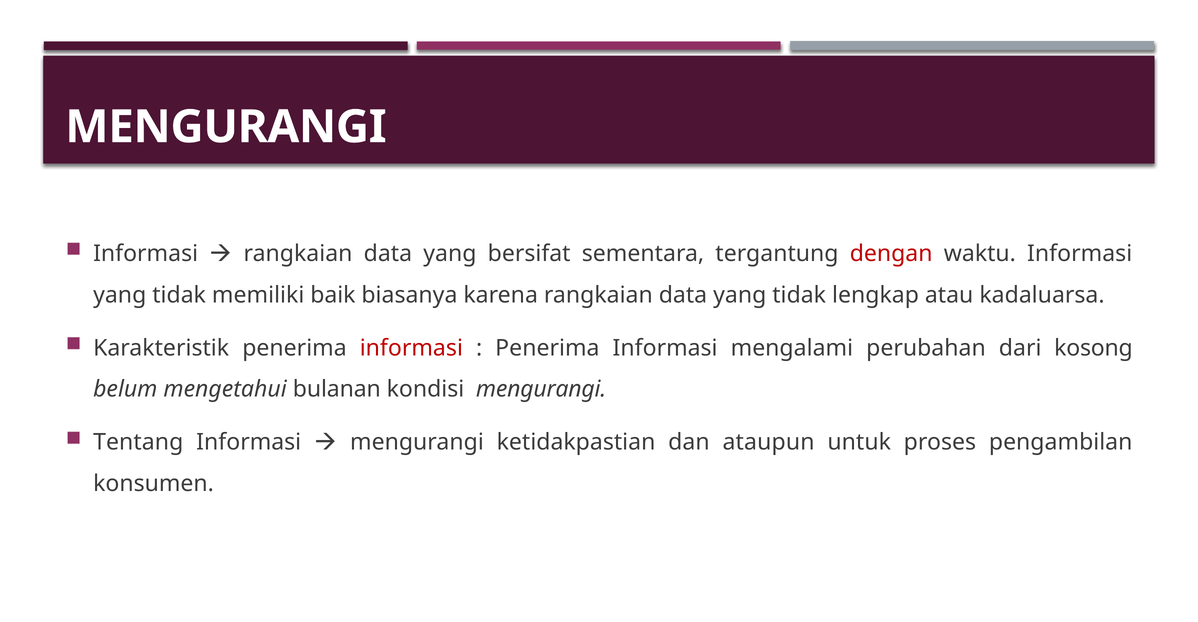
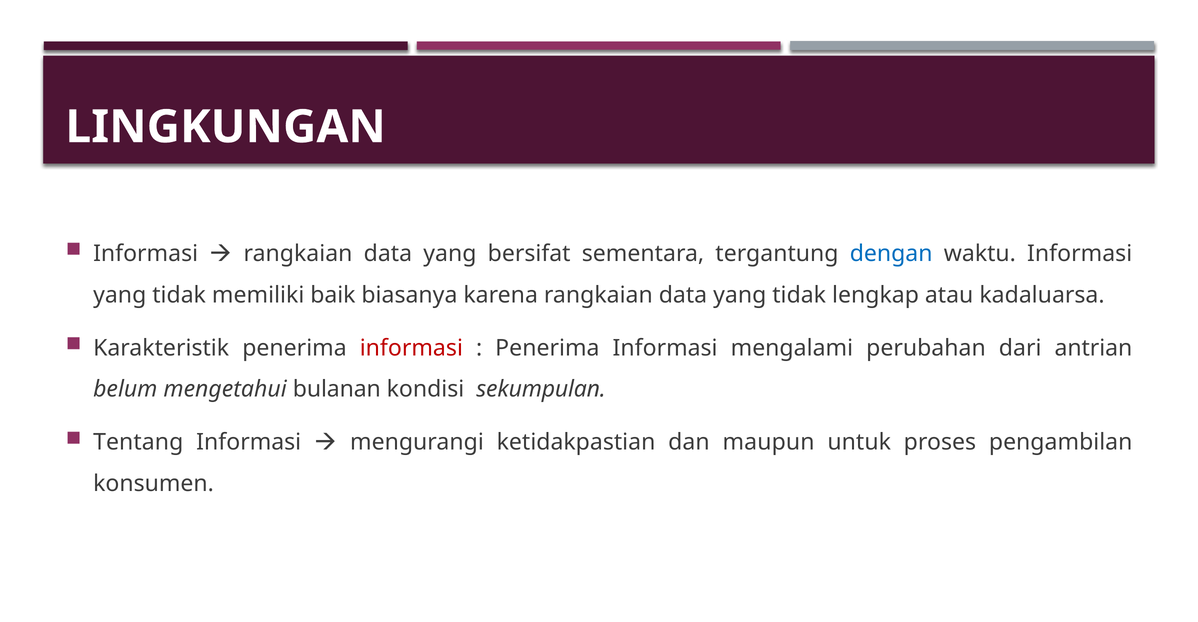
MENGURANGI at (226, 127): MENGURANGI -> LINGKUNGAN
dengan colour: red -> blue
kosong: kosong -> antrian
kondisi mengurangi: mengurangi -> sekumpulan
ataupun: ataupun -> maupun
